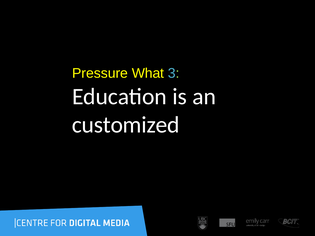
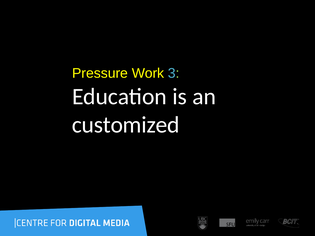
What: What -> Work
